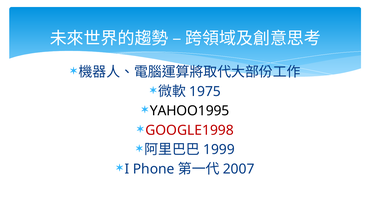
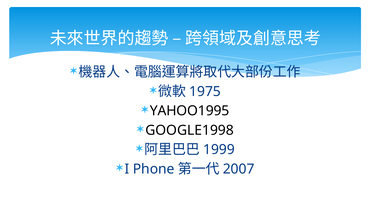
GOOGLE1998 colour: red -> black
